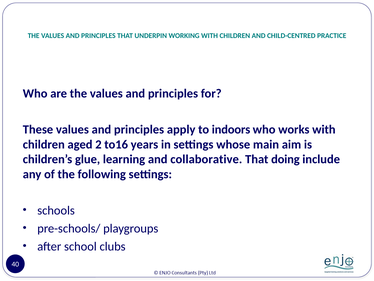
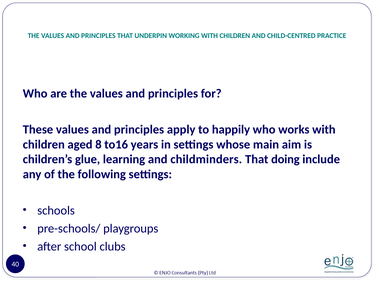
indoors: indoors -> happily
2: 2 -> 8
collaborative: collaborative -> childminders
